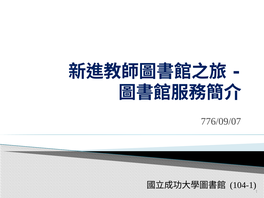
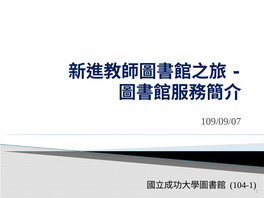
776/09/07: 776/09/07 -> 109/09/07
